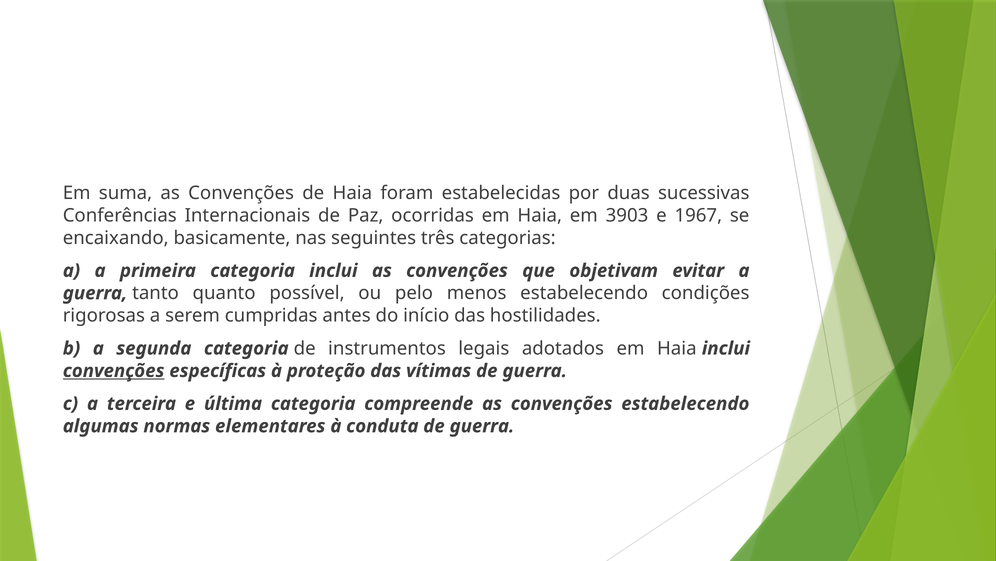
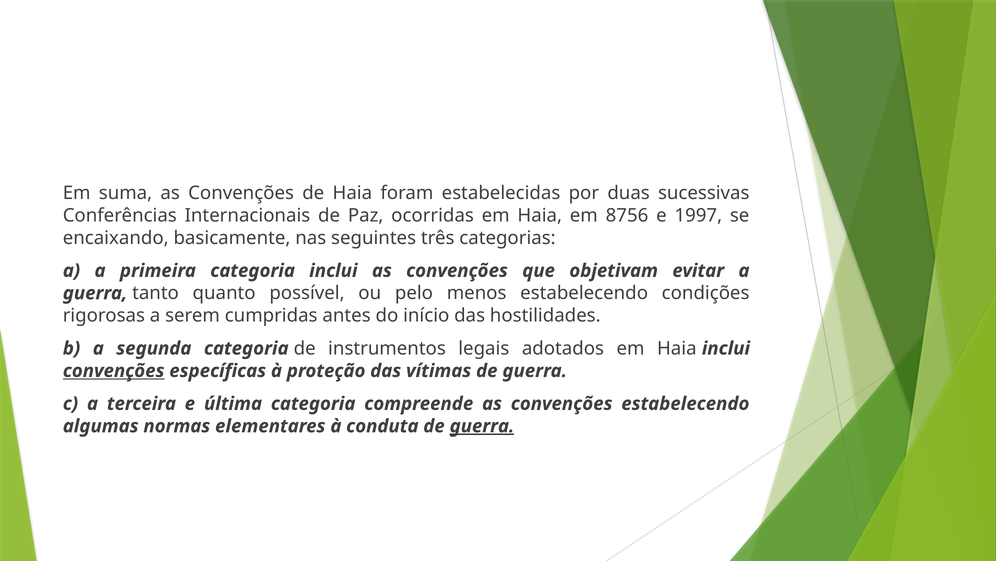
3903: 3903 -> 8756
1967: 1967 -> 1997
guerra at (482, 426) underline: none -> present
